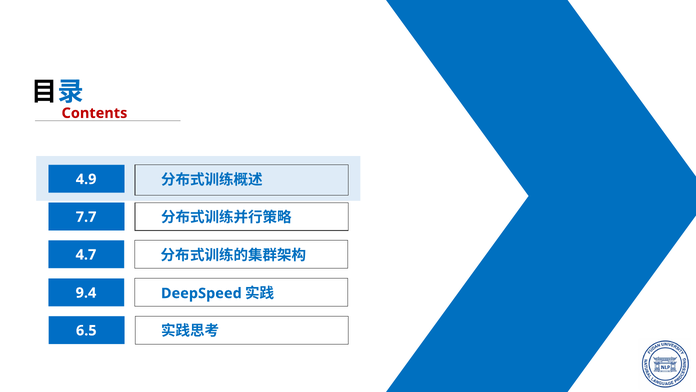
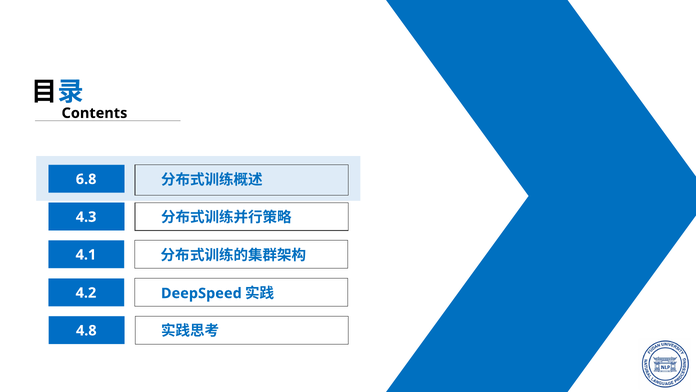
Contents colour: red -> black
4.9: 4.9 -> 6.8
7.7: 7.7 -> 4.3
4.7: 4.7 -> 4.1
9.4: 9.4 -> 4.2
6.5: 6.5 -> 4.8
